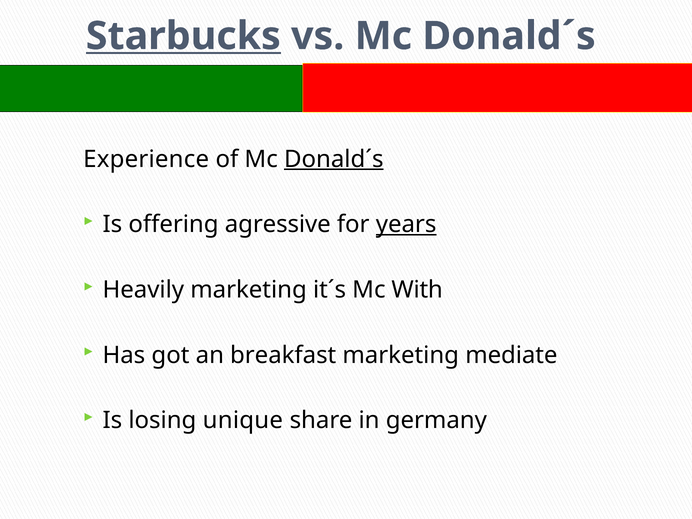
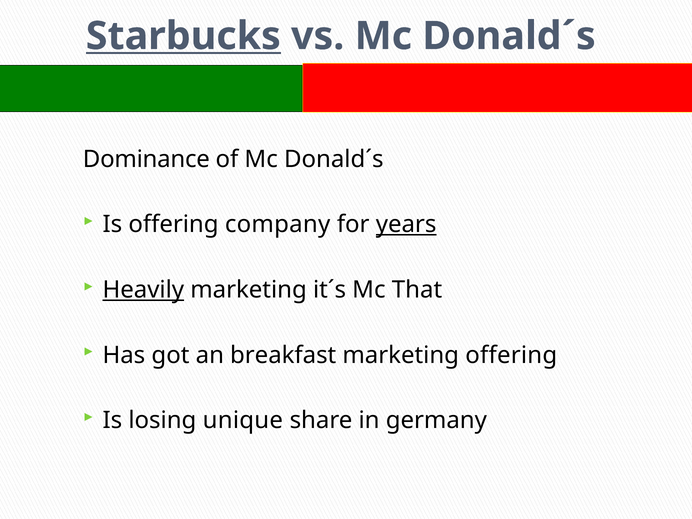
Experience: Experience -> Dominance
Donald´s at (334, 159) underline: present -> none
agressive: agressive -> company
Heavily underline: none -> present
With: With -> That
marketing mediate: mediate -> offering
